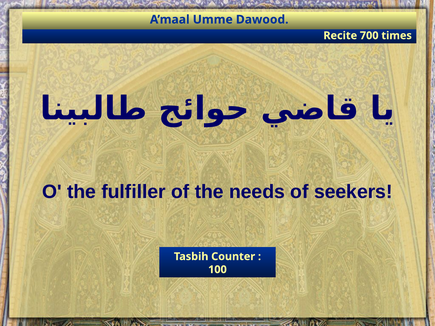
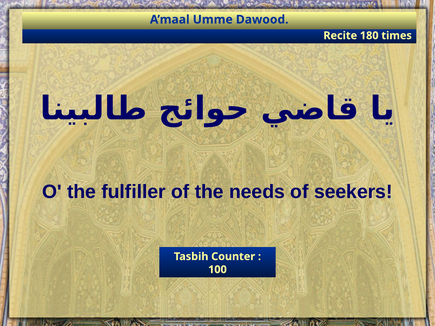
700: 700 -> 180
